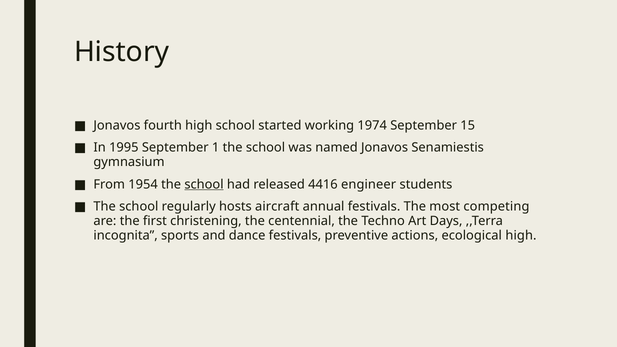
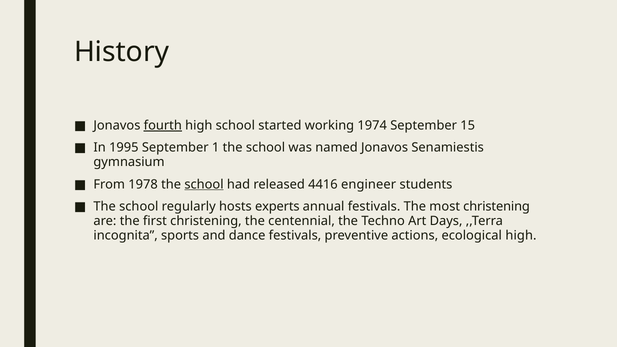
fourth underline: none -> present
1954: 1954 -> 1978
aircraft: aircraft -> experts
most competing: competing -> christening
